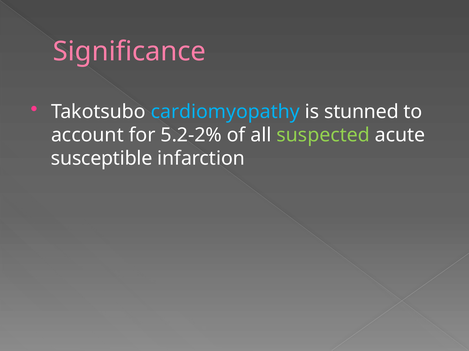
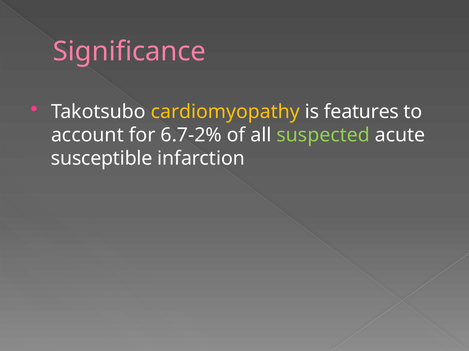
cardiomyopathy colour: light blue -> yellow
stunned: stunned -> features
5.2-2%: 5.2-2% -> 6.7-2%
